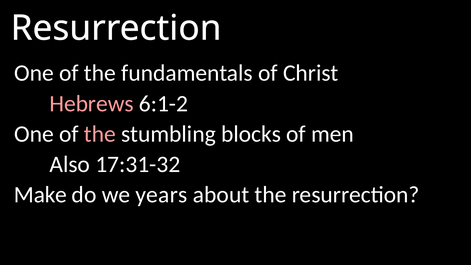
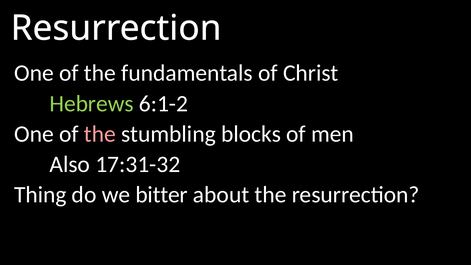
Hebrews colour: pink -> light green
Make: Make -> Thing
years: years -> bitter
